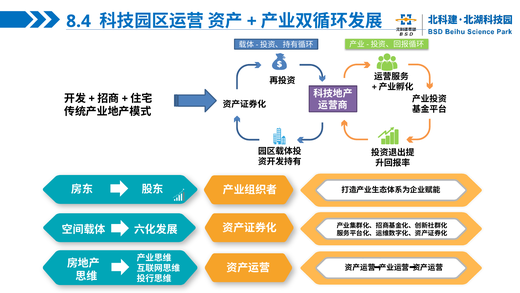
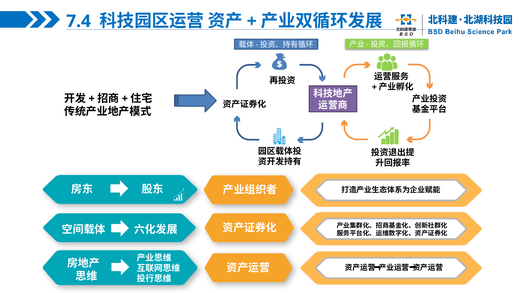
8.4: 8.4 -> 7.4
